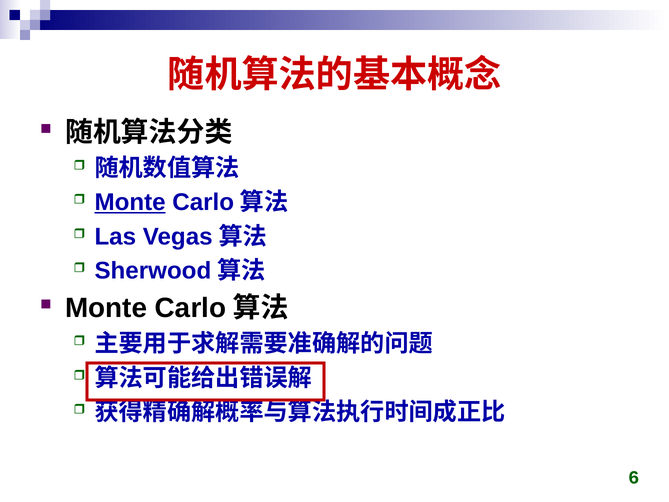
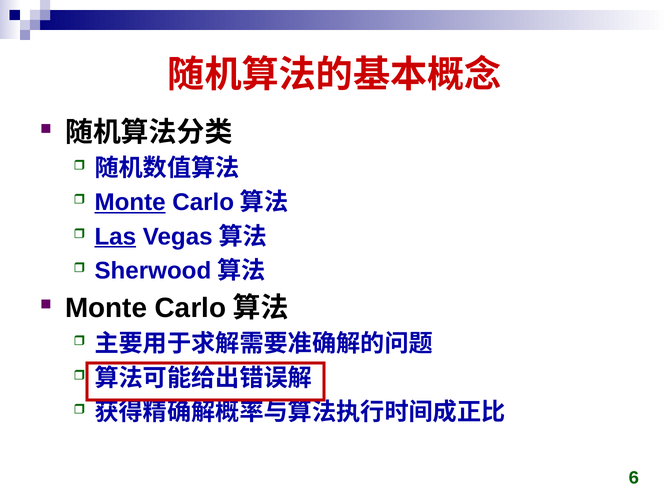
Las underline: none -> present
